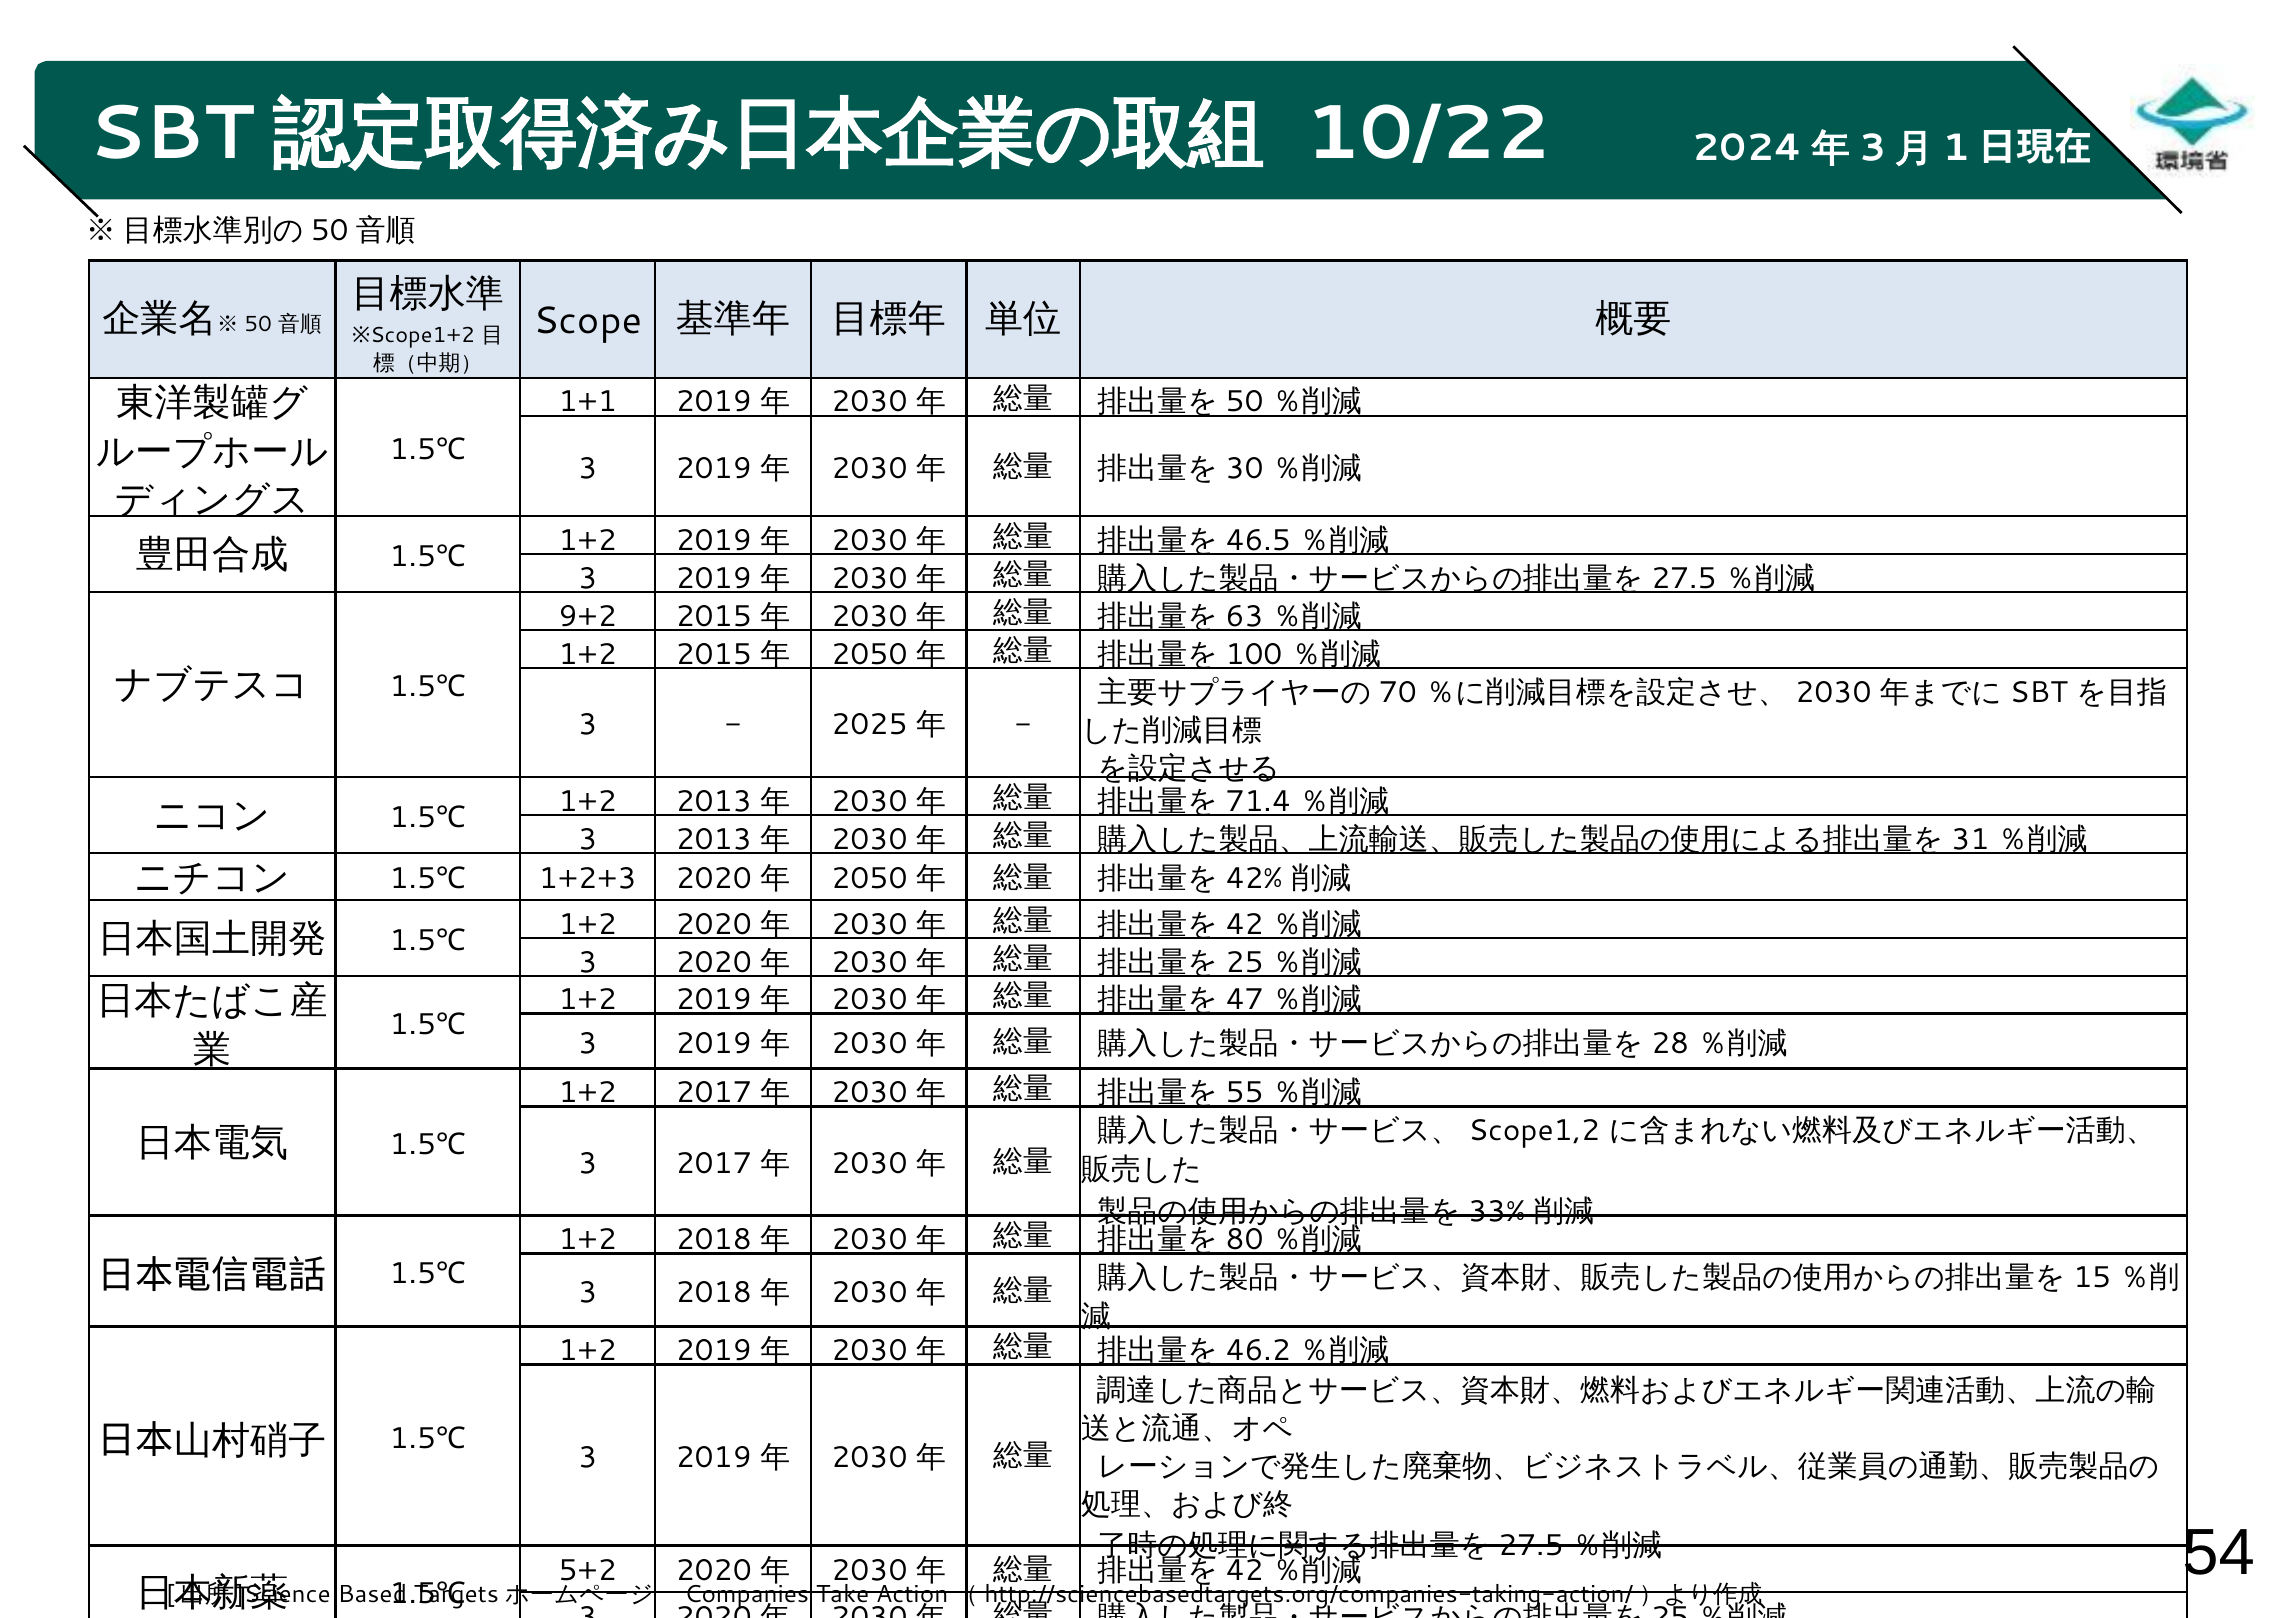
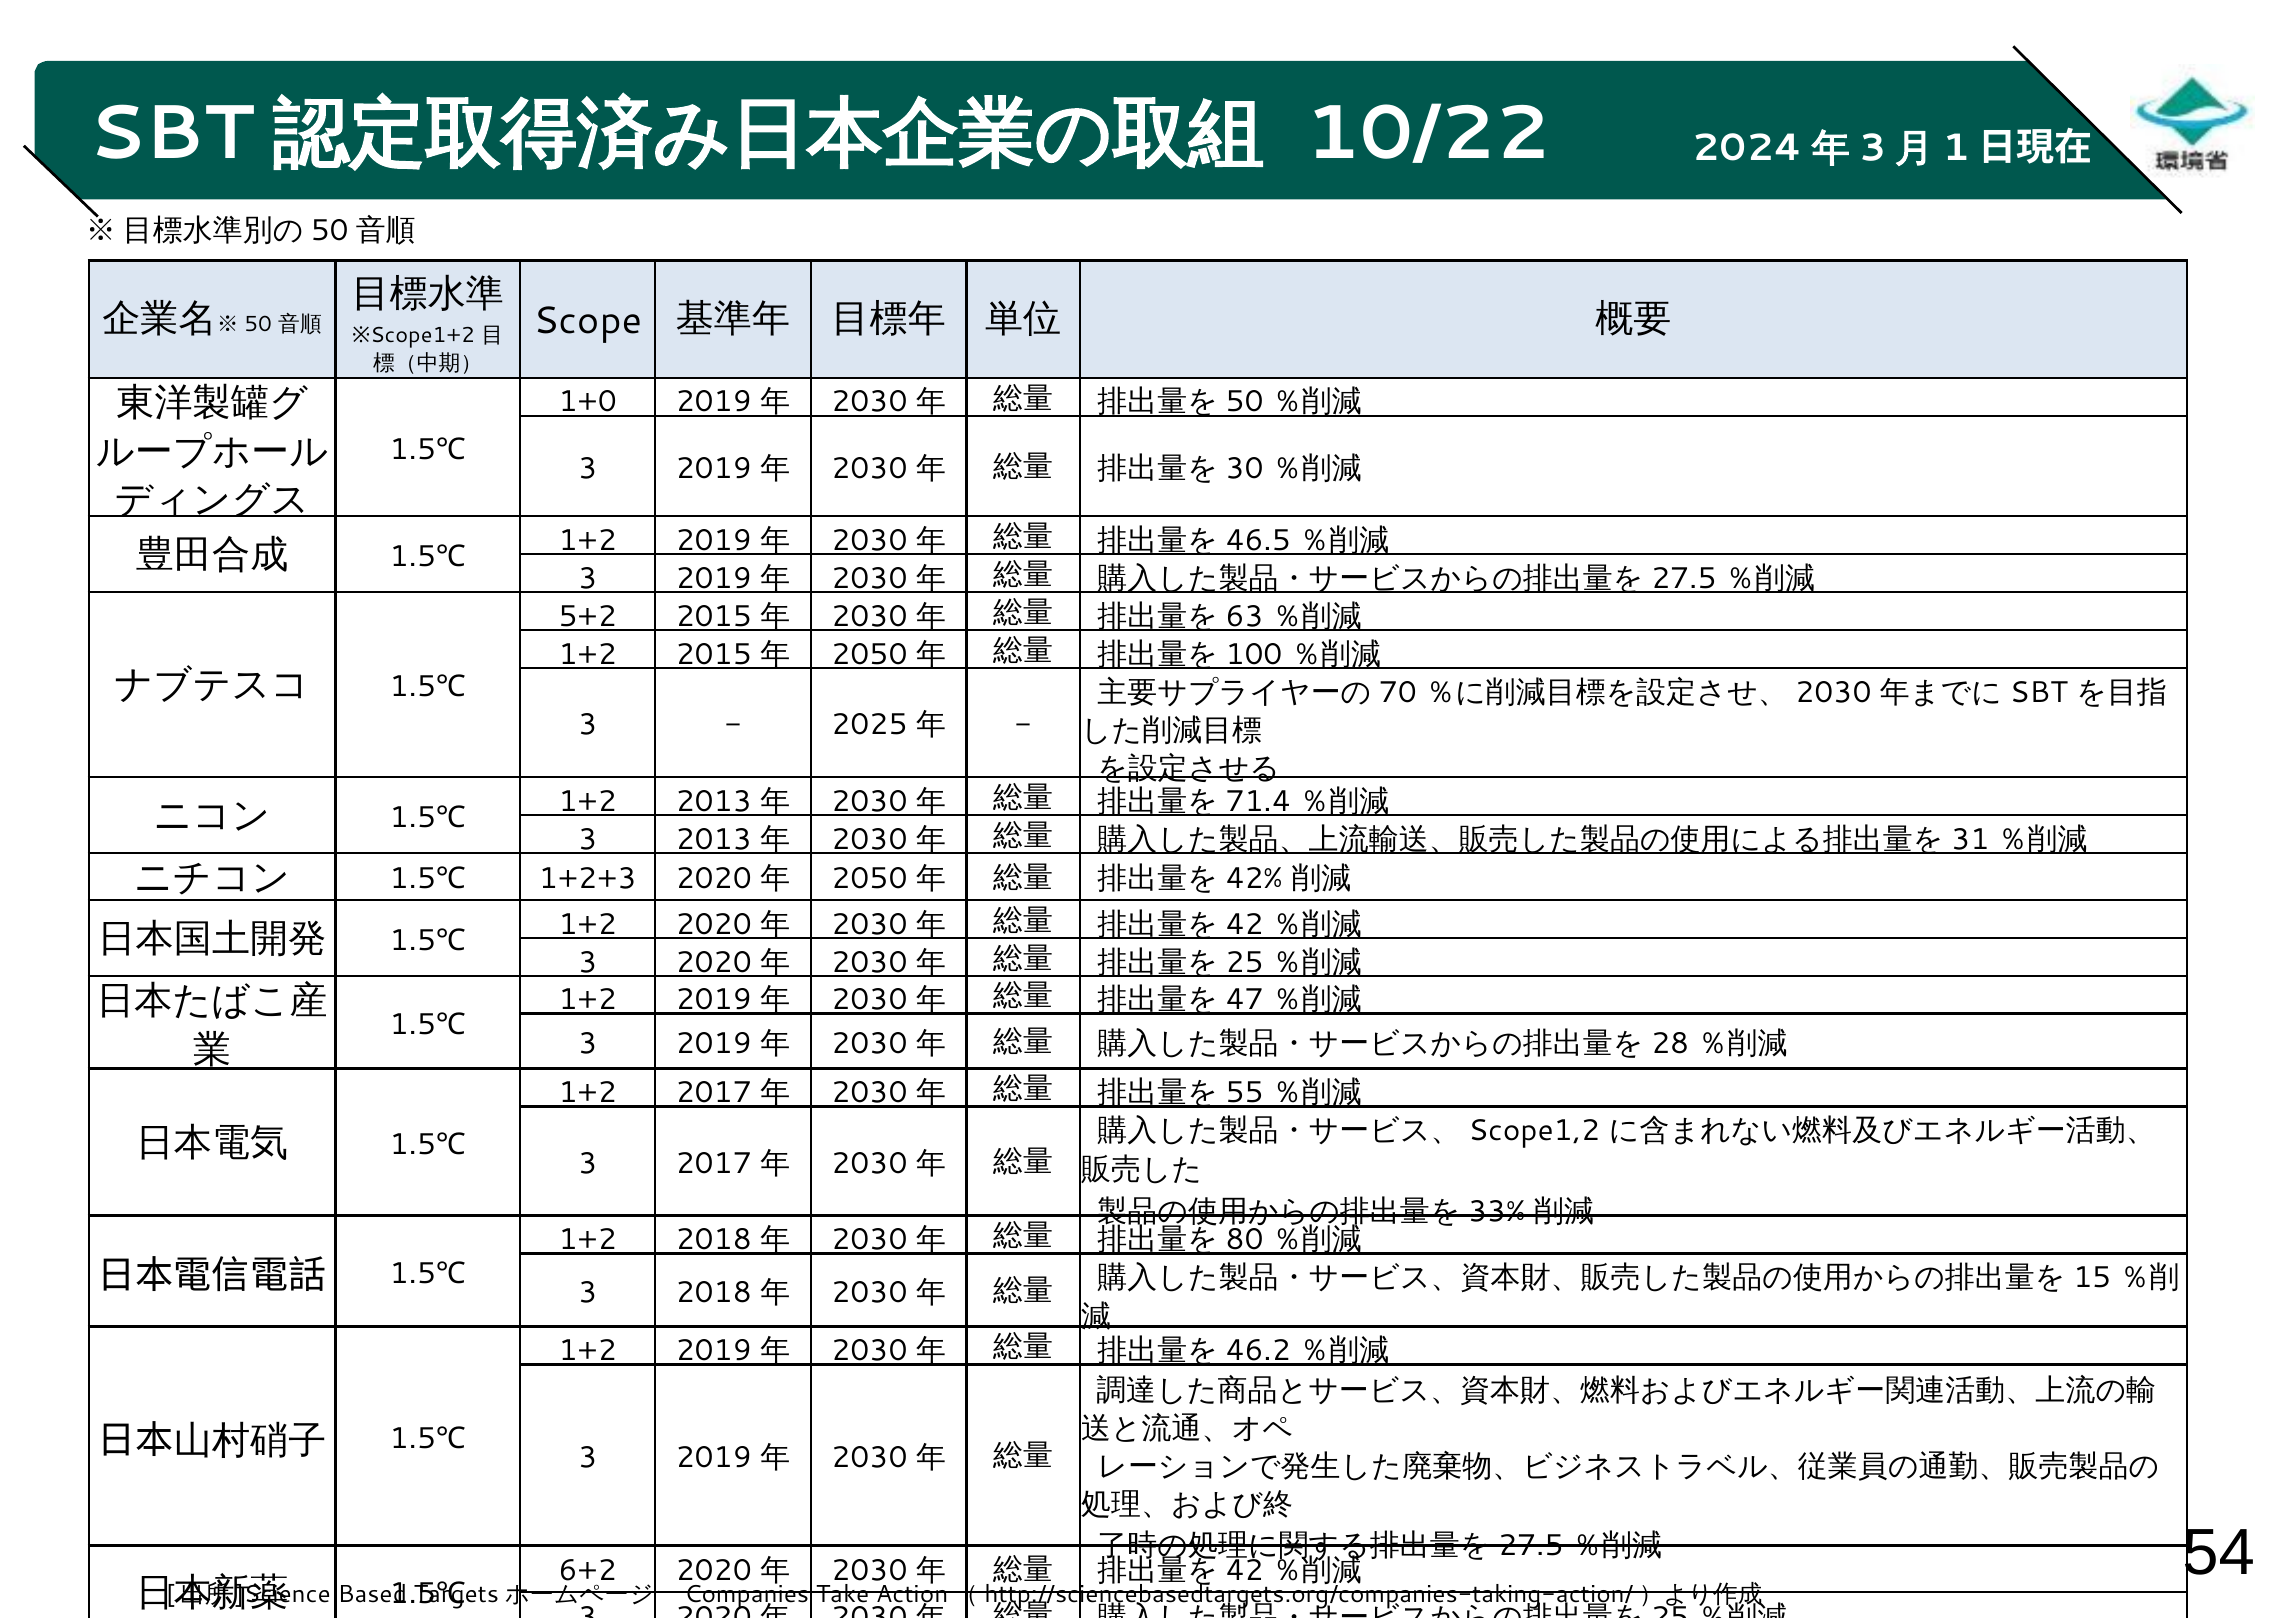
1+1: 1+1 -> 1+0
9+2: 9+2 -> 5+2
5+2: 5+2 -> 6+2
